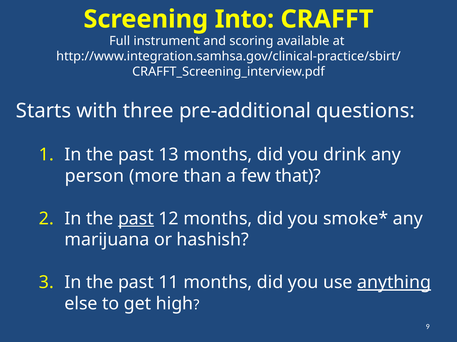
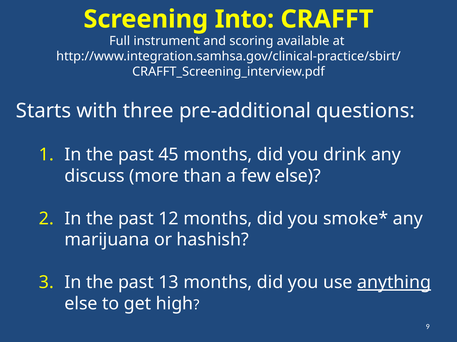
13: 13 -> 45
person: person -> discuss
few that: that -> else
past at (136, 219) underline: present -> none
11: 11 -> 13
